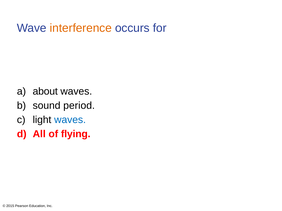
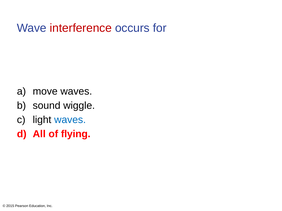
interference colour: orange -> red
about: about -> move
period: period -> wiggle
